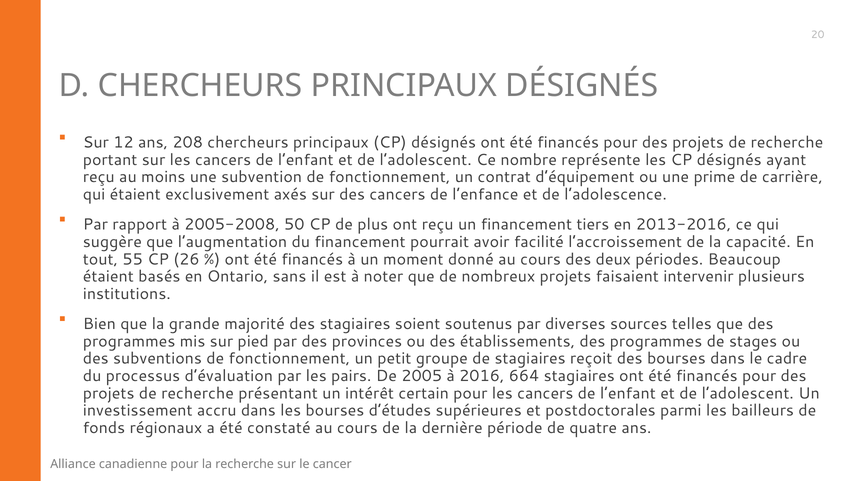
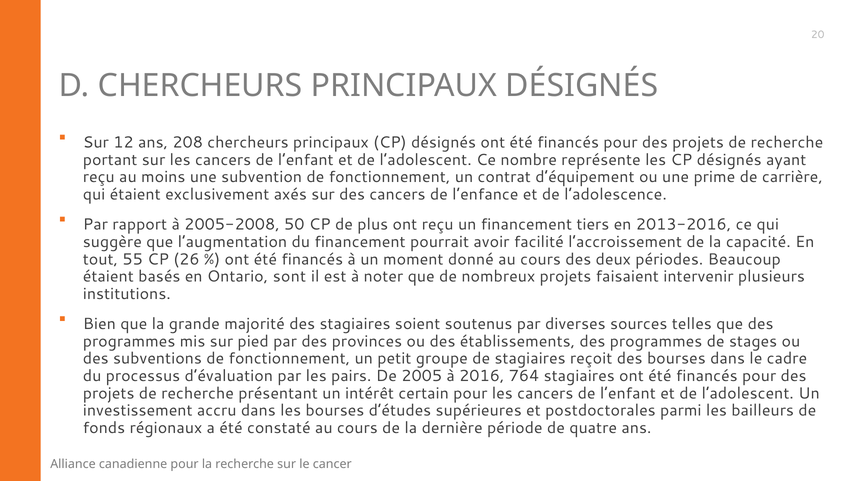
sans: sans -> sont
664: 664 -> 764
